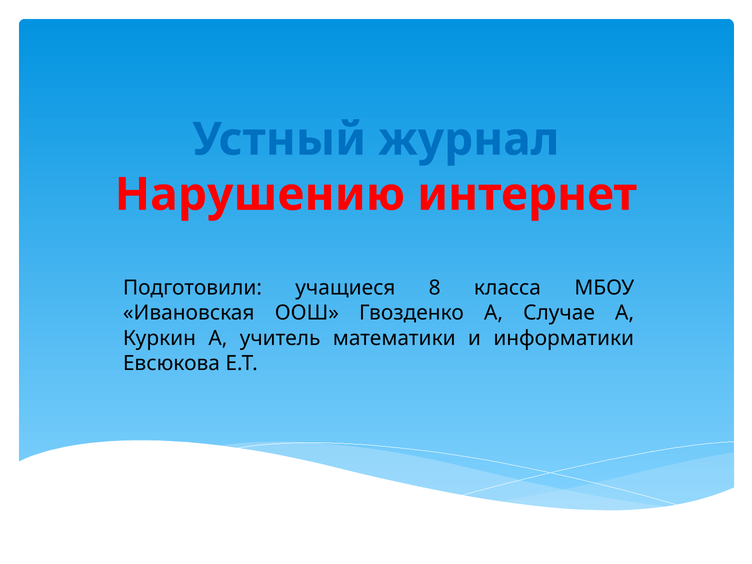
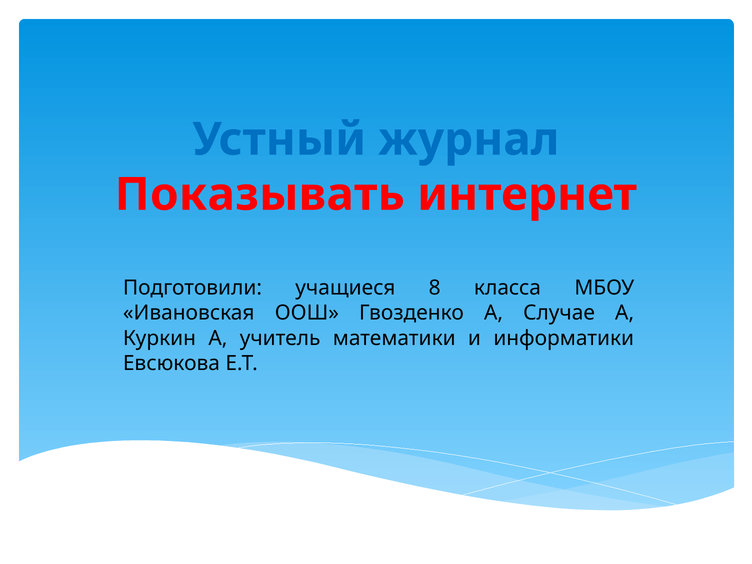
Нарушению: Нарушению -> Показывать
